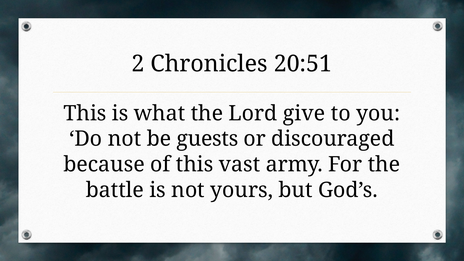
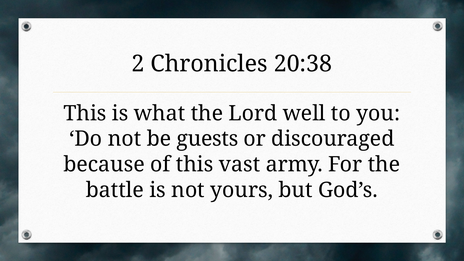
20:51: 20:51 -> 20:38
give: give -> well
